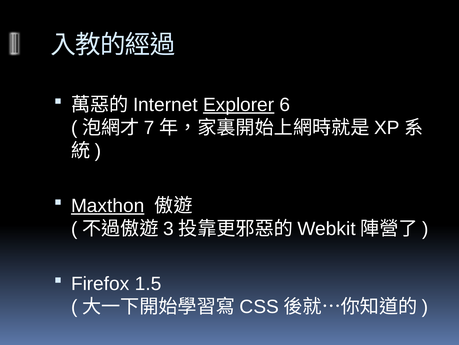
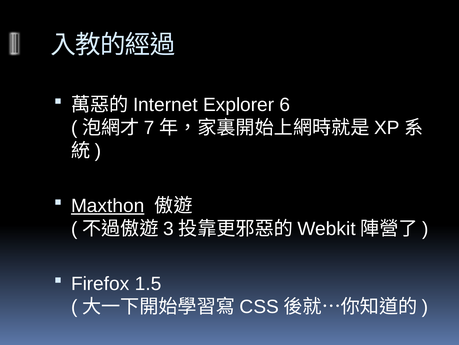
Explorer underline: present -> none
